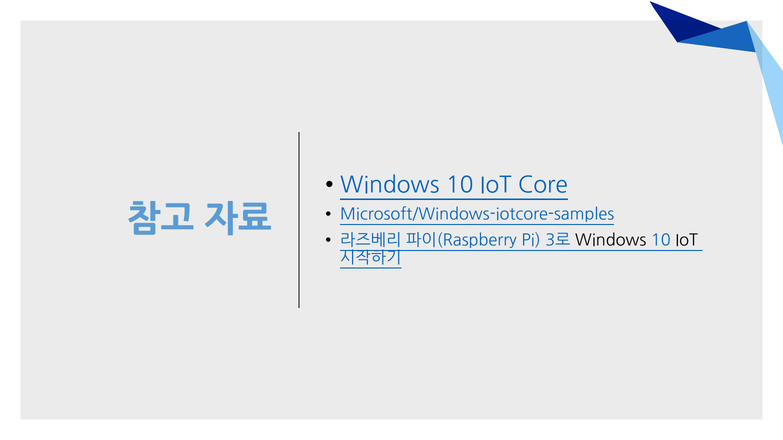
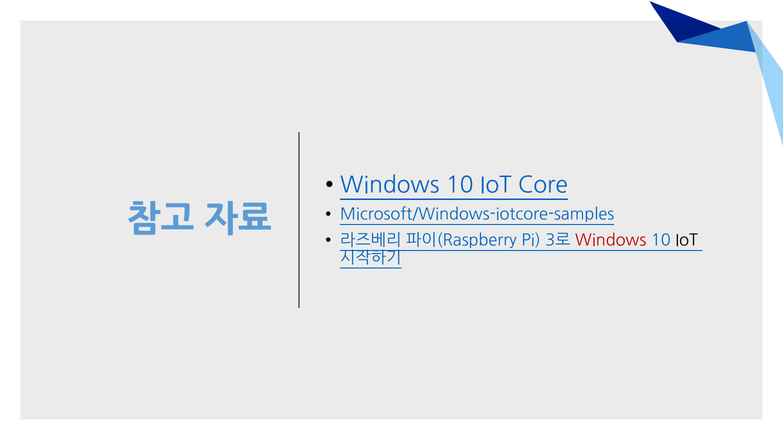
Windows at (611, 241) colour: black -> red
